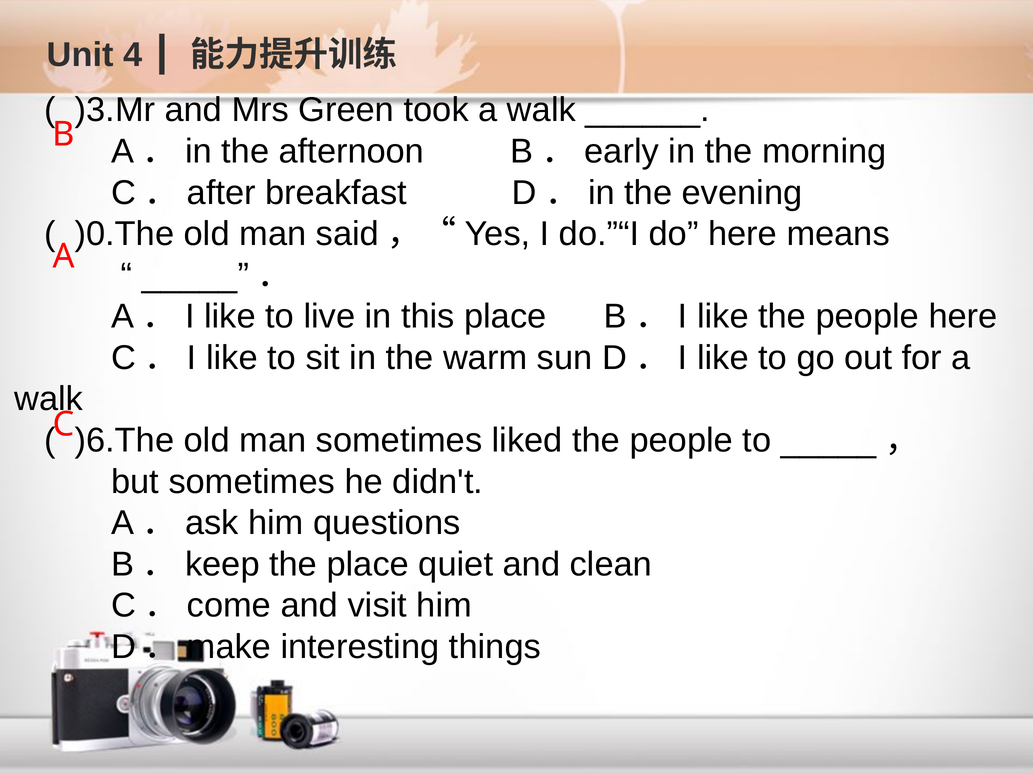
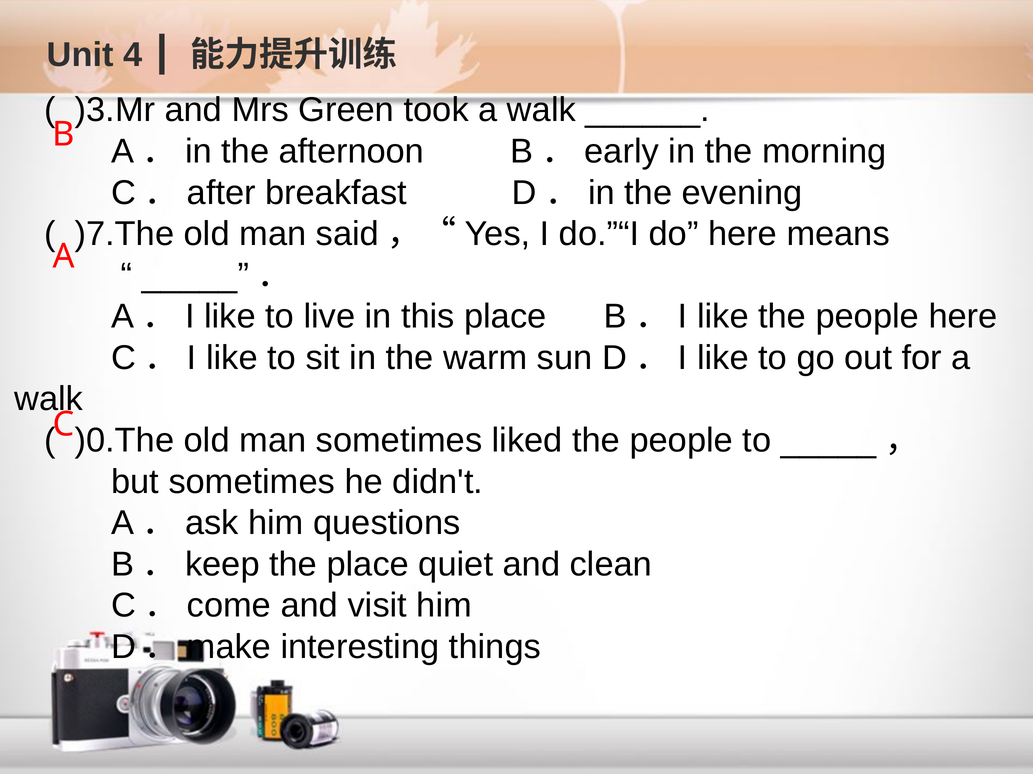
)0.The: )0.The -> )7.The
)6.The: )6.The -> )0.The
